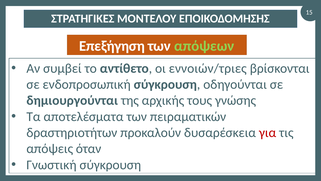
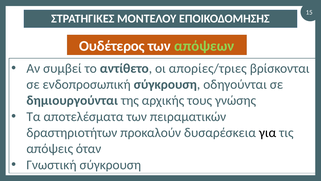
Επεξήγηση: Επεξήγηση -> Ουδέτερος
εννοιών/τριες: εννοιών/τριες -> απορίες/τριες
για colour: red -> black
